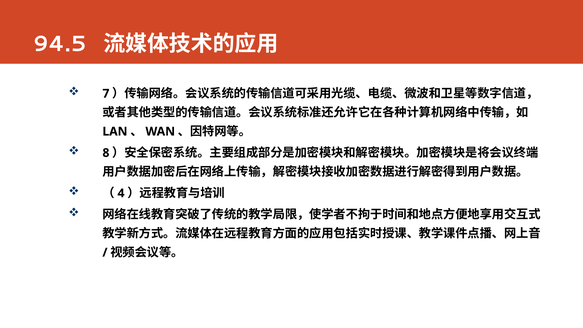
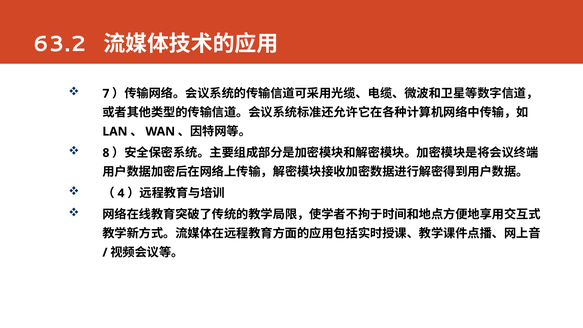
94.5: 94.5 -> 63.2
